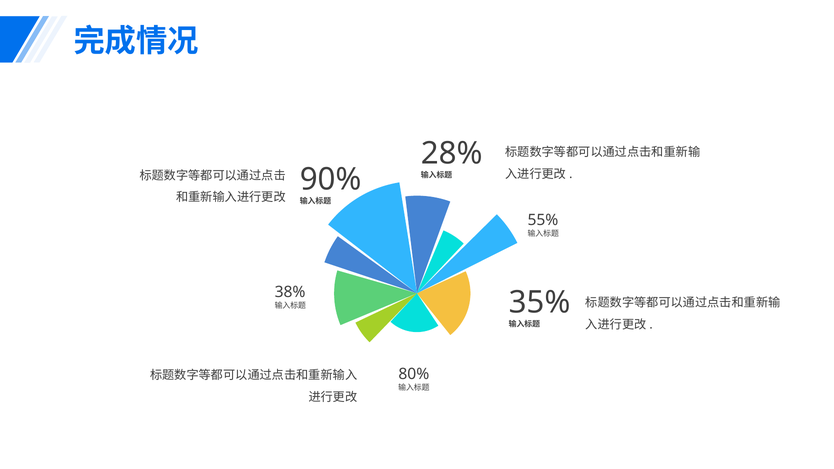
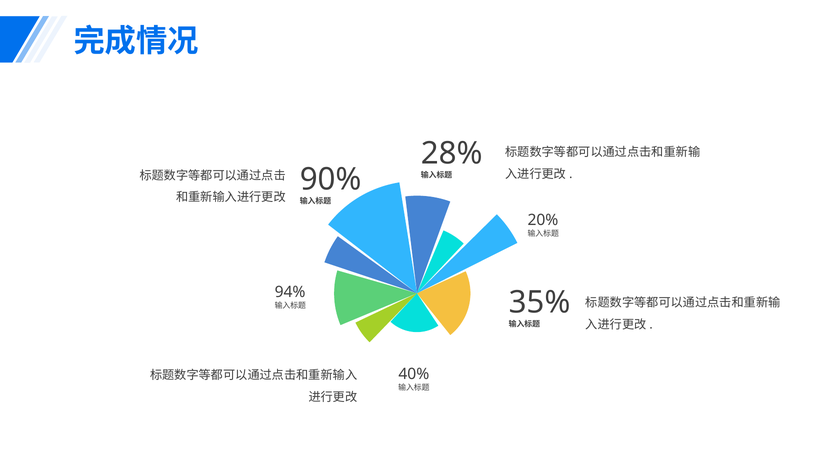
55%: 55% -> 20%
38%: 38% -> 94%
80%: 80% -> 40%
